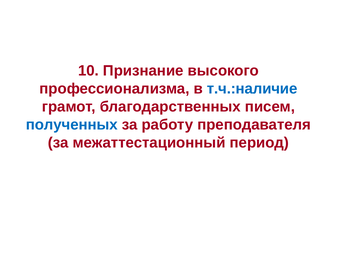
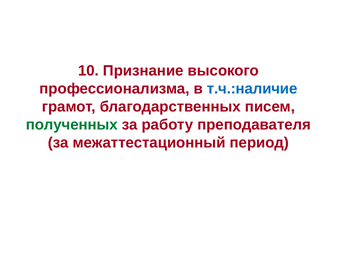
полученных colour: blue -> green
